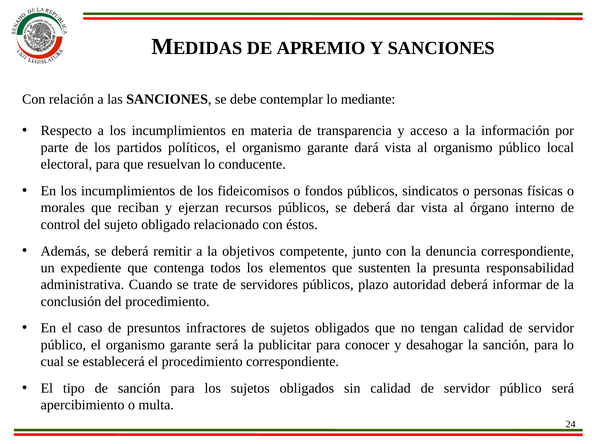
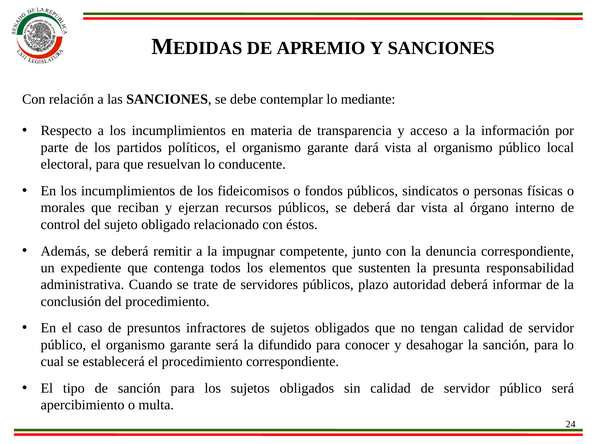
objetivos: objetivos -> impugnar
publicitar: publicitar -> difundido
